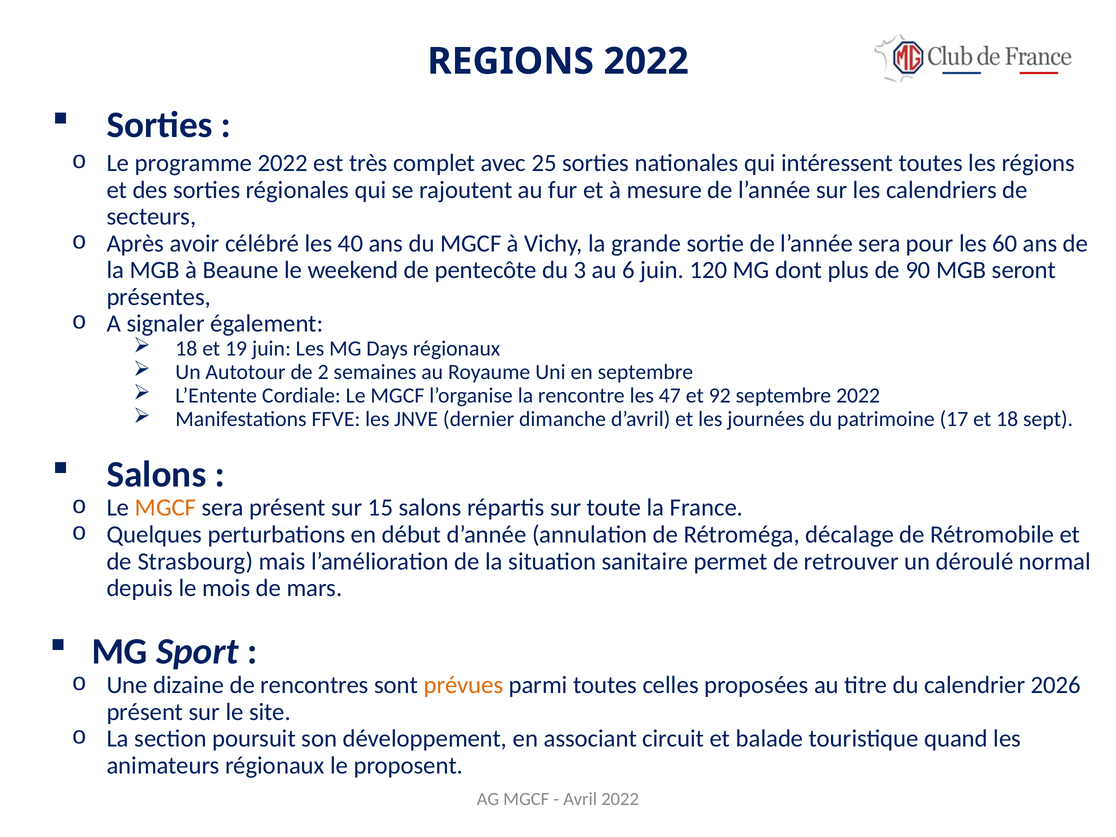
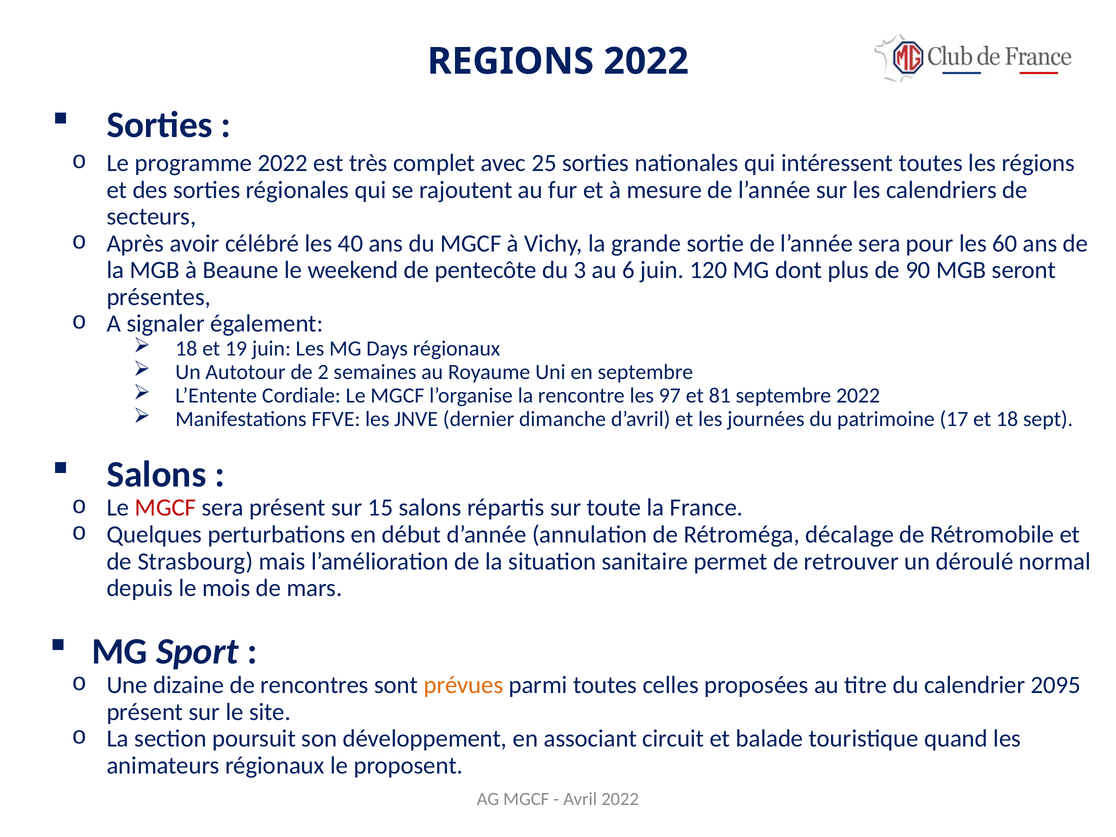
47: 47 -> 97
92: 92 -> 81
MGCF at (165, 508) colour: orange -> red
2026: 2026 -> 2095
